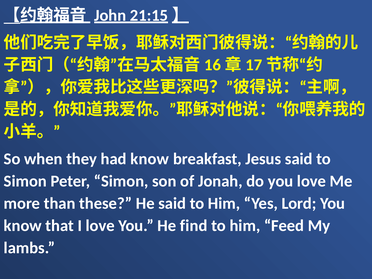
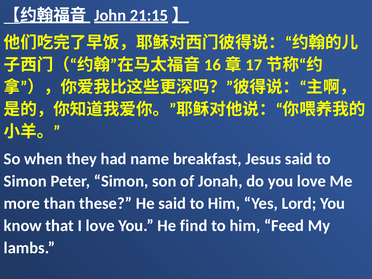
had know: know -> name
